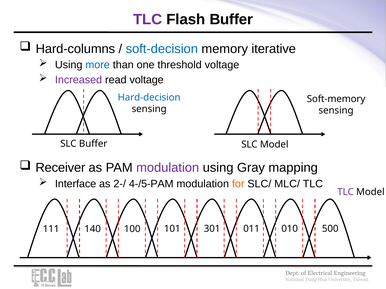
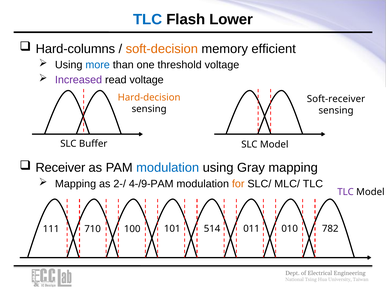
TLC at (148, 19) colour: purple -> blue
Flash Buffer: Buffer -> Lower
soft-decision colour: blue -> orange
iterative: iterative -> efficient
Hard-decision colour: blue -> orange
Soft-memory: Soft-memory -> Soft-receiver
modulation at (168, 168) colour: purple -> blue
Interface at (76, 184): Interface -> Mapping
4-/5-PAM: 4-/5-PAM -> 4-/9-PAM
140: 140 -> 710
301: 301 -> 514
500: 500 -> 782
